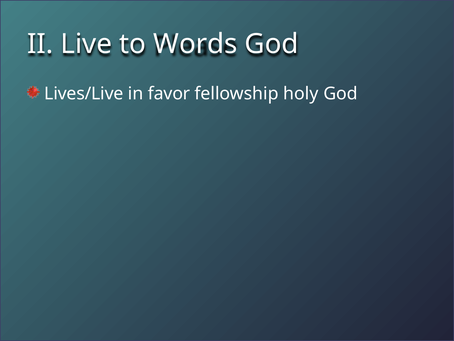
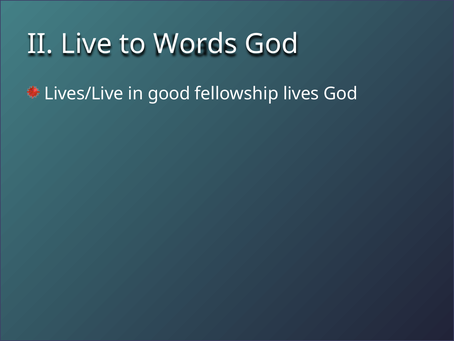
favor: favor -> good
holy: holy -> lives
